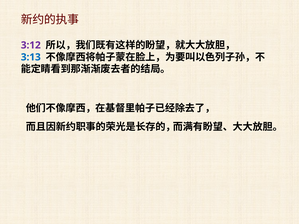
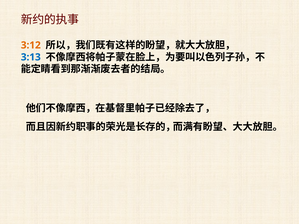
3:12 colour: purple -> orange
